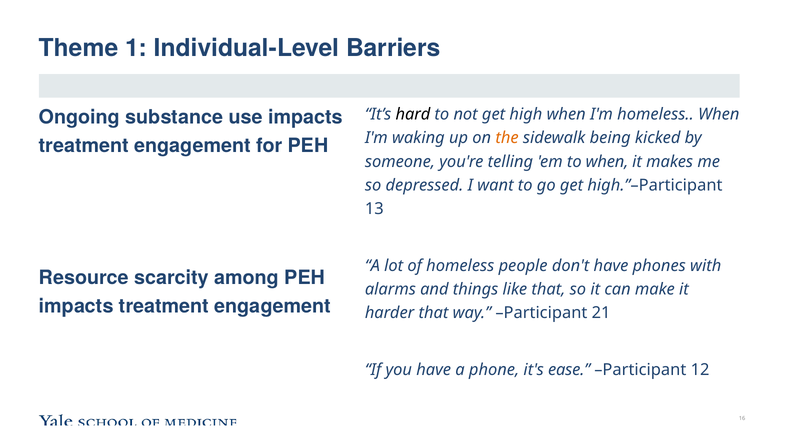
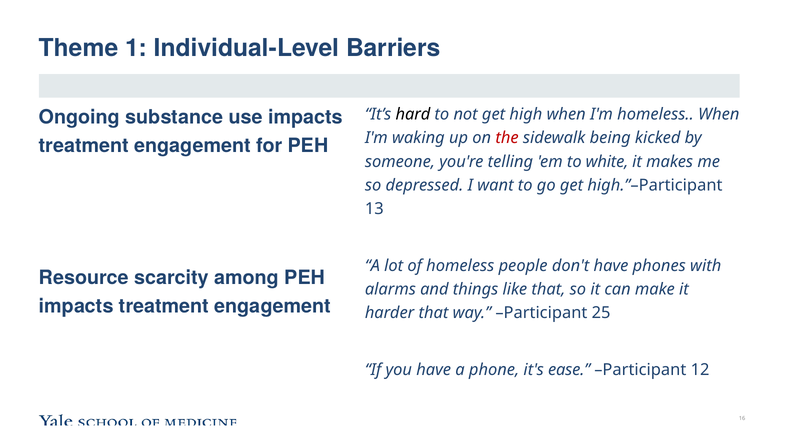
the colour: orange -> red
to when: when -> white
21: 21 -> 25
